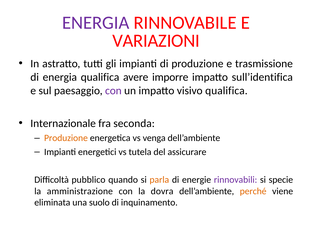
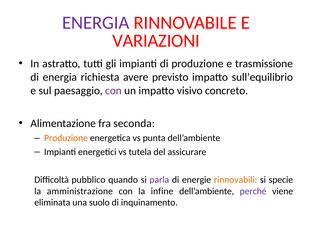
energia qualifica: qualifica -> richiesta
imporre: imporre -> previsto
sull’identifica: sull’identifica -> sull’equilibrio
visivo qualifica: qualifica -> concreto
Internazionale: Internazionale -> Alimentazione
venga: venga -> punta
parla colour: orange -> purple
rinnovabili colour: purple -> orange
dovra: dovra -> infine
perché colour: orange -> purple
